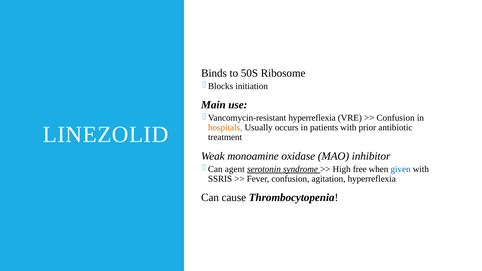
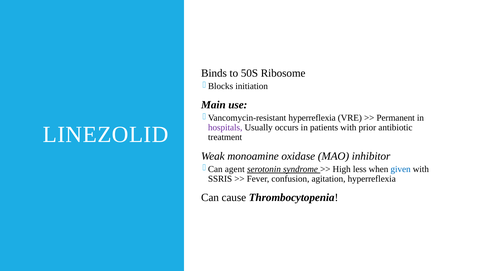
Confusion at (396, 118): Confusion -> Permanent
hospitals colour: orange -> purple
free: free -> less
